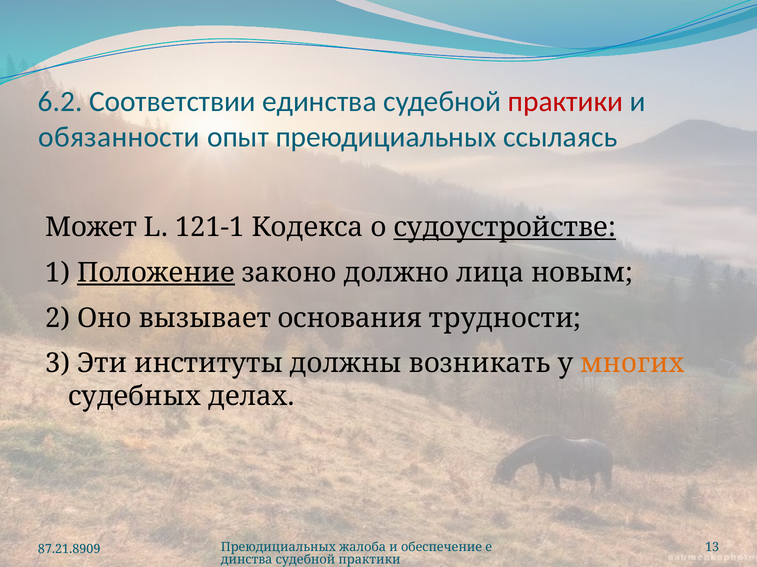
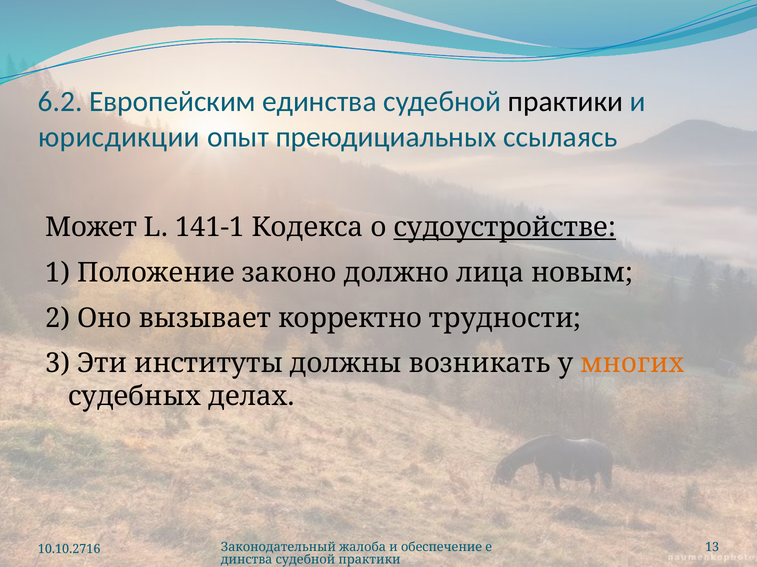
Соответствии: Соответствии -> Европейским
практики at (566, 102) colour: red -> black
обязанности: обязанности -> юрисдикции
121-1: 121-1 -> 141-1
Положение underline: present -> none
основания: основания -> корректно
Преюдициальных at (278, 548): Преюдициальных -> Законодательный
87.21.8909: 87.21.8909 -> 10.10.2716
